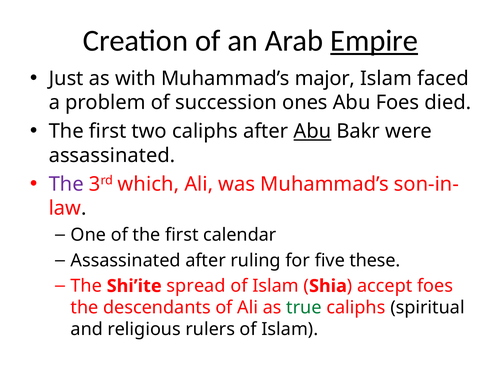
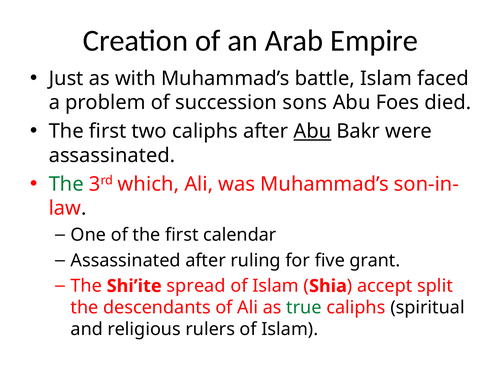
Empire underline: present -> none
major: major -> battle
ones: ones -> sons
The at (66, 184) colour: purple -> green
these: these -> grant
accept foes: foes -> split
